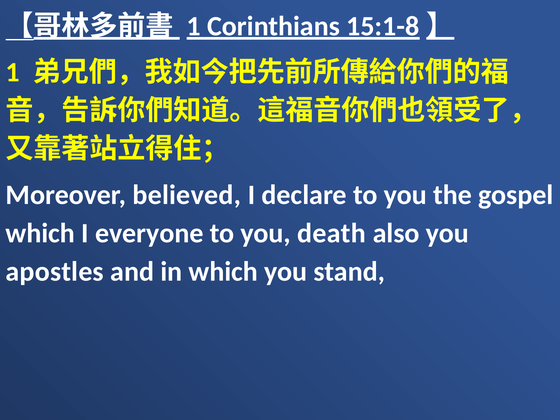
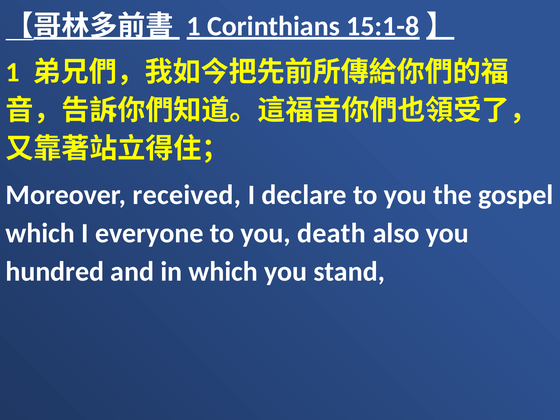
believed: believed -> received
apostles: apostles -> hundred
